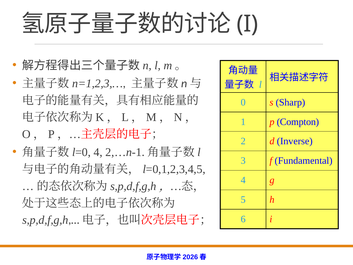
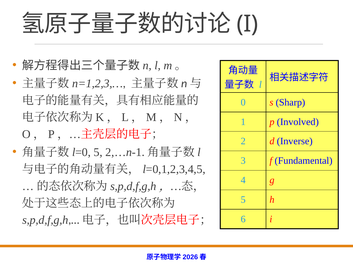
Compton: Compton -> Involved
4 at (98, 152): 4 -> 5
